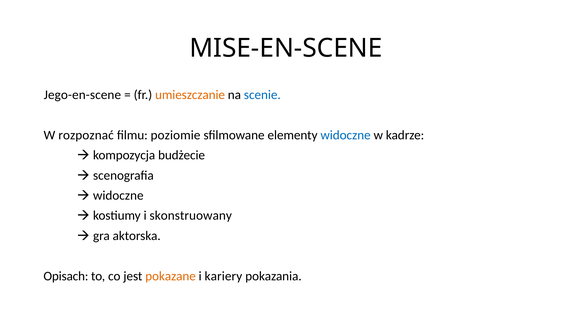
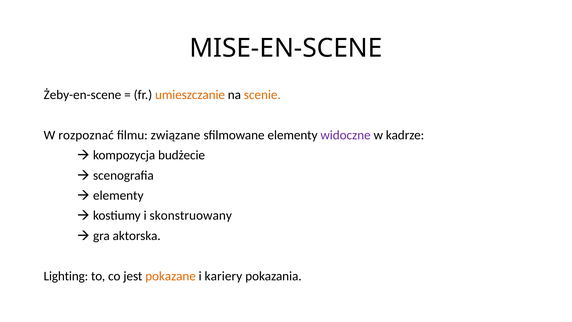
Jego-en-scene: Jego-en-scene -> Żeby-en-scene
scenie colour: blue -> orange
poziomie: poziomie -> związane
widoczne at (346, 135) colour: blue -> purple
widoczne at (118, 195): widoczne -> elementy
Opisach: Opisach -> Lighting
